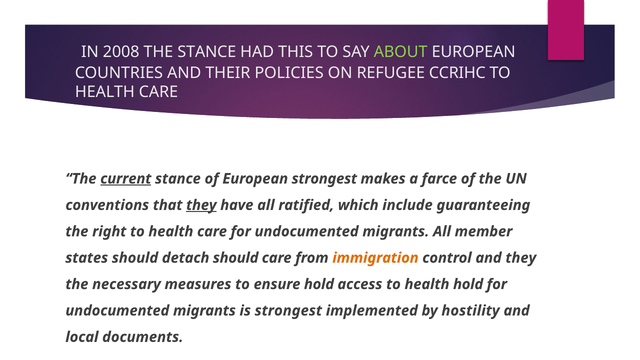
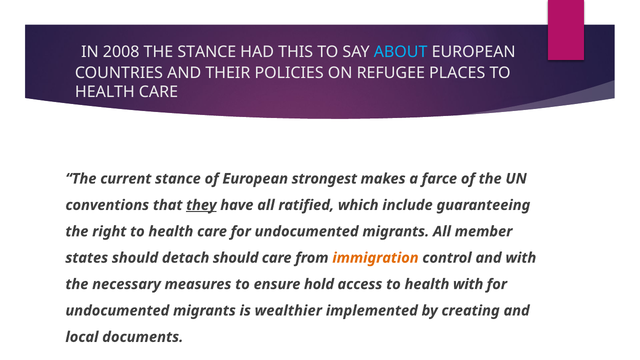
ABOUT colour: light green -> light blue
CCRIHC: CCRIHC -> PLACES
current underline: present -> none
and they: they -> with
health hold: hold -> with
is strongest: strongest -> wealthier
hostility: hostility -> creating
